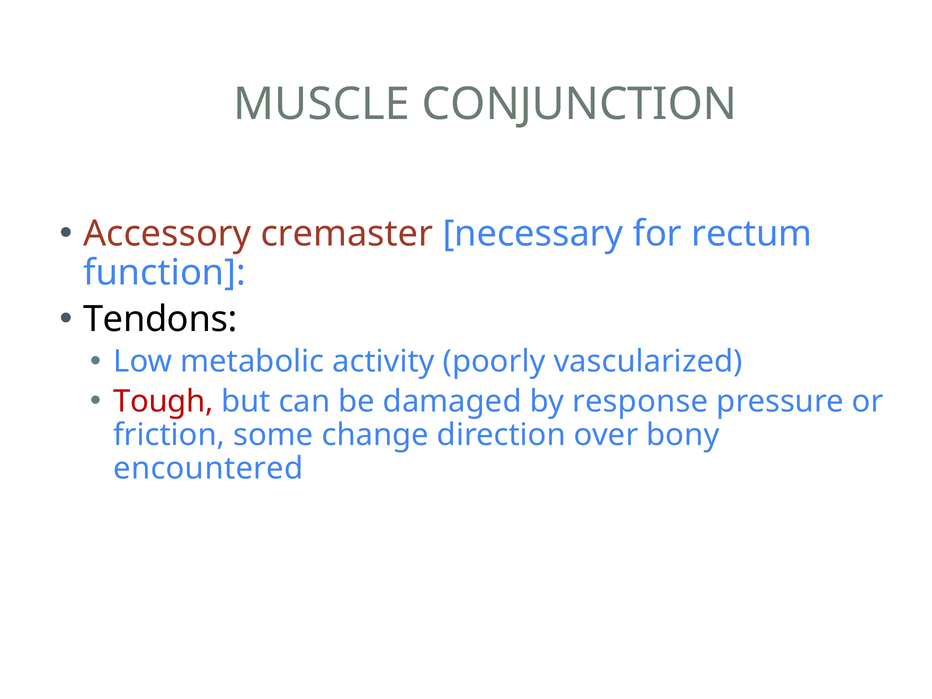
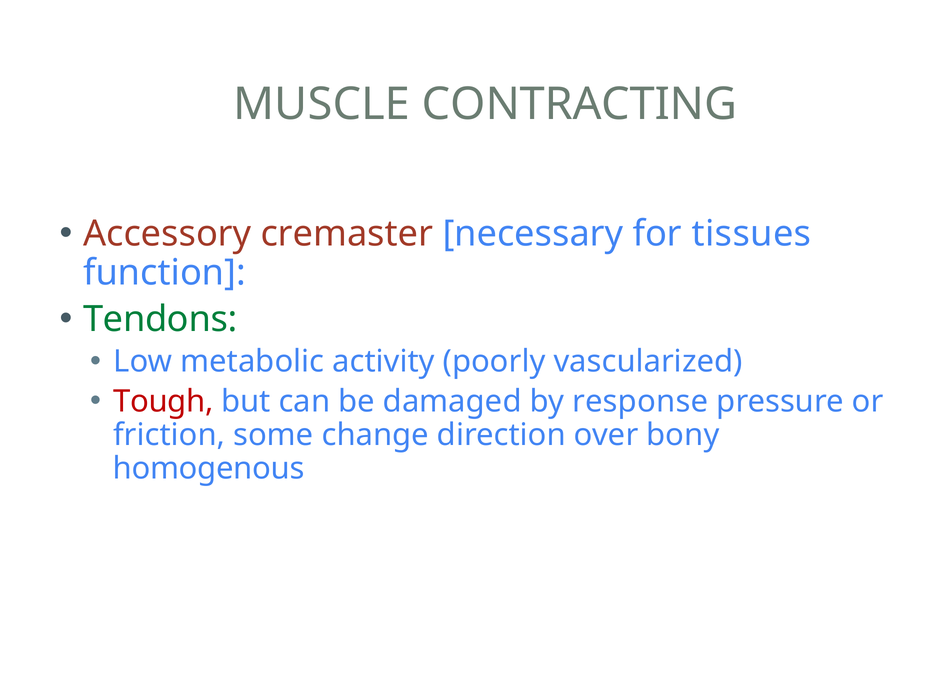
CONJUNCTION: CONJUNCTION -> CONTRACTING
rectum: rectum -> tissues
Tendons colour: black -> green
encountered: encountered -> homogenous
